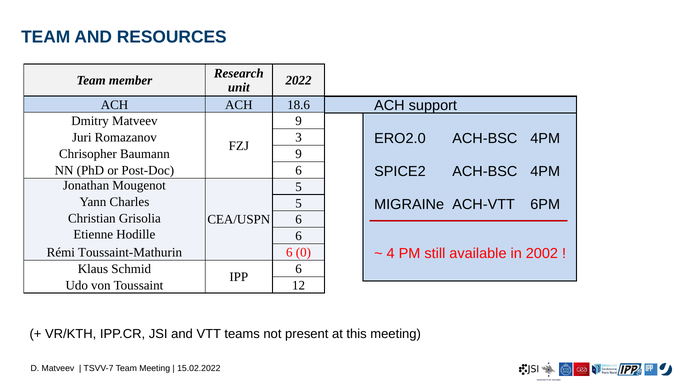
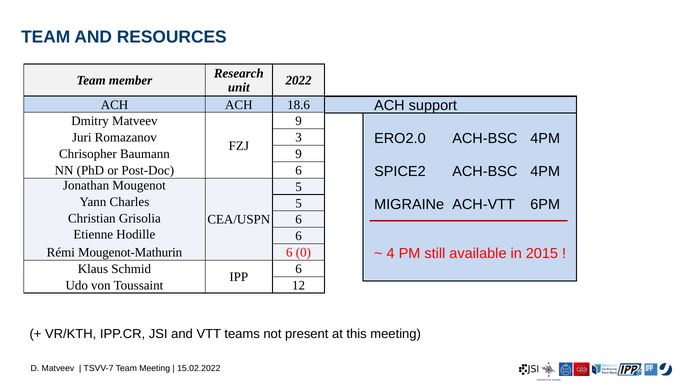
Toussaint-Mathurin: Toussaint-Mathurin -> Mougenot-Mathurin
2002: 2002 -> 2015
